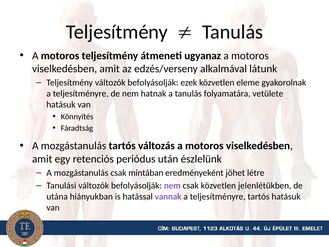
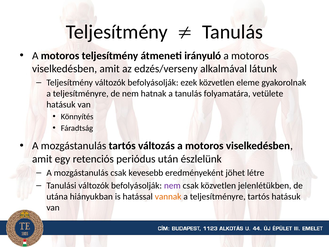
ugyanaz: ugyanaz -> irányuló
mintában: mintában -> kevesebb
vannak colour: purple -> orange
